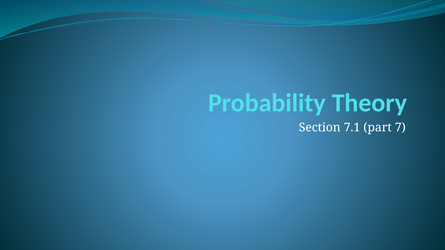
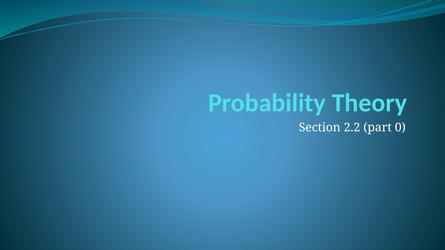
7.1: 7.1 -> 2.2
7: 7 -> 0
